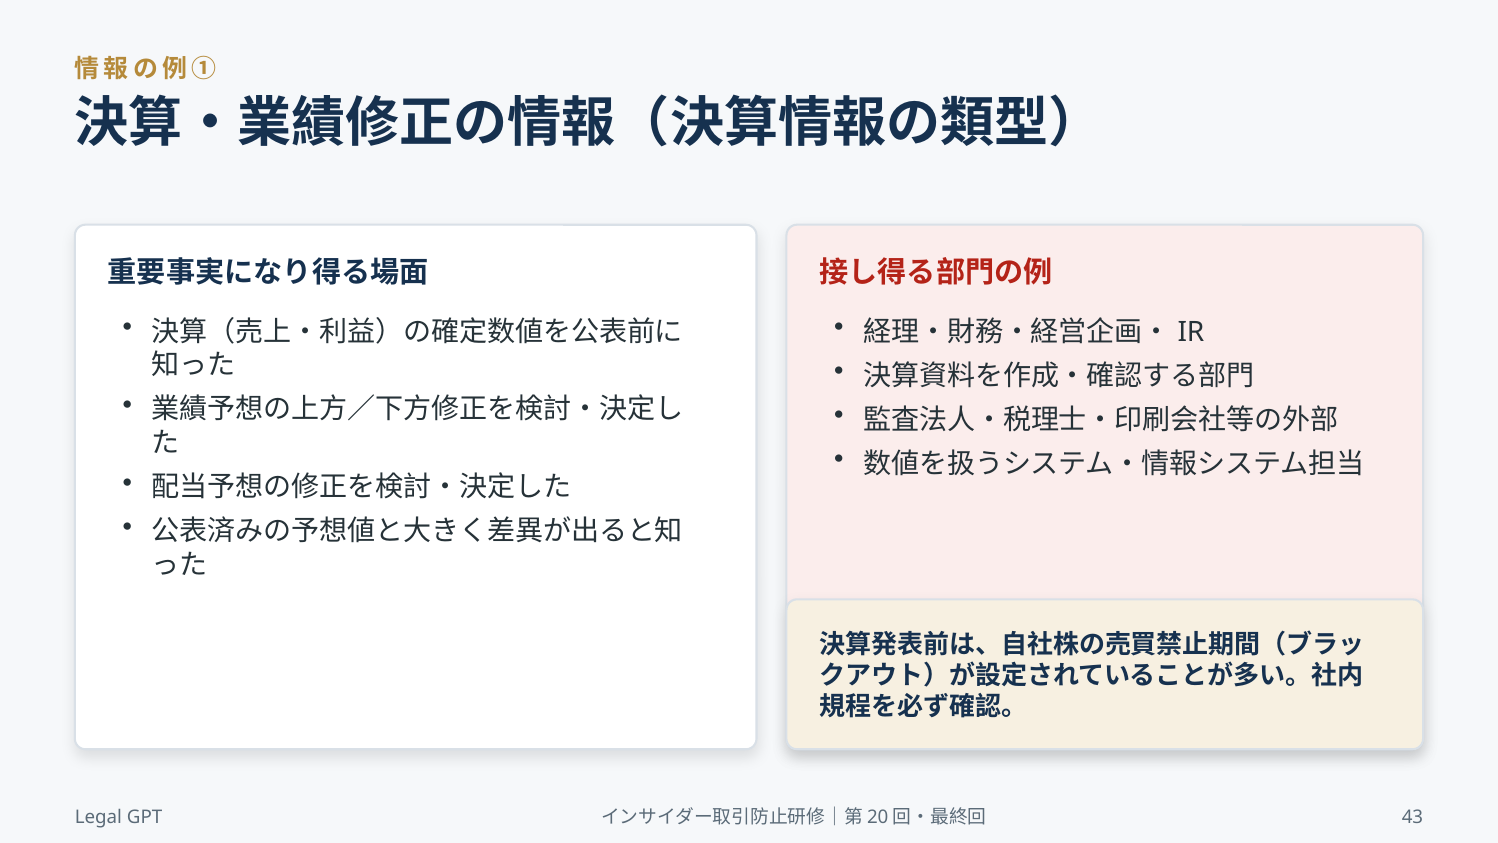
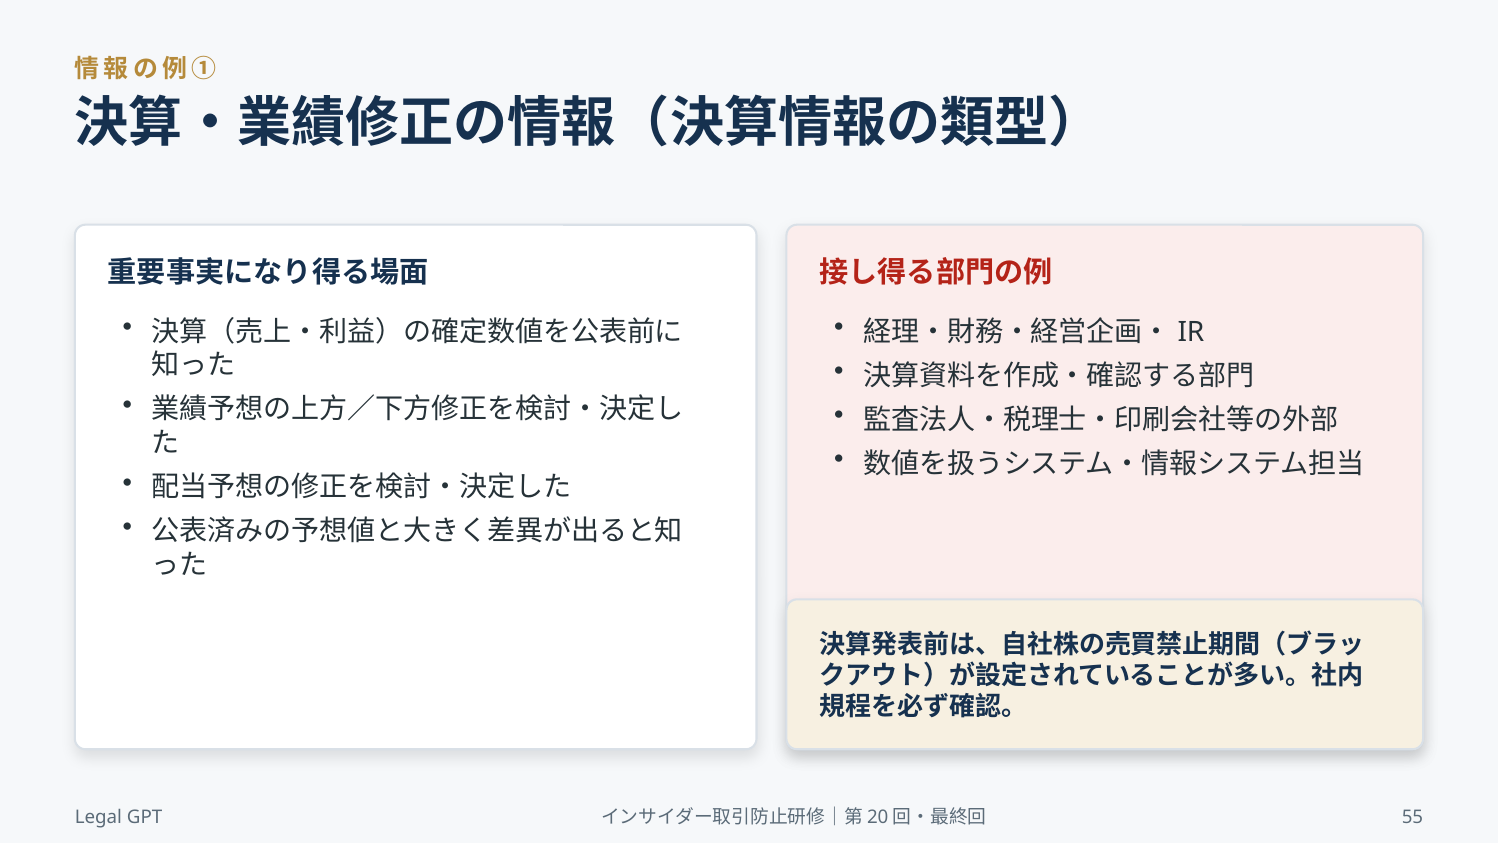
43: 43 -> 55
